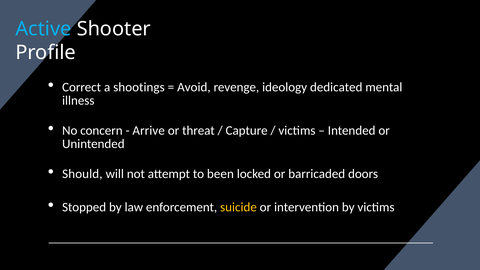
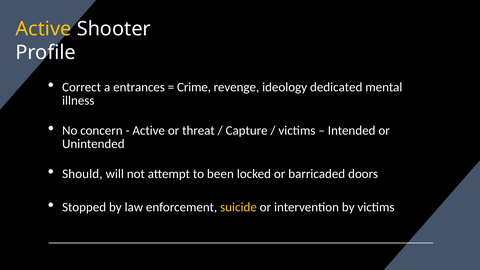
Active at (43, 29) colour: light blue -> yellow
shootings: shootings -> entrances
Avoid: Avoid -> Crime
Arrive at (149, 131): Arrive -> Active
